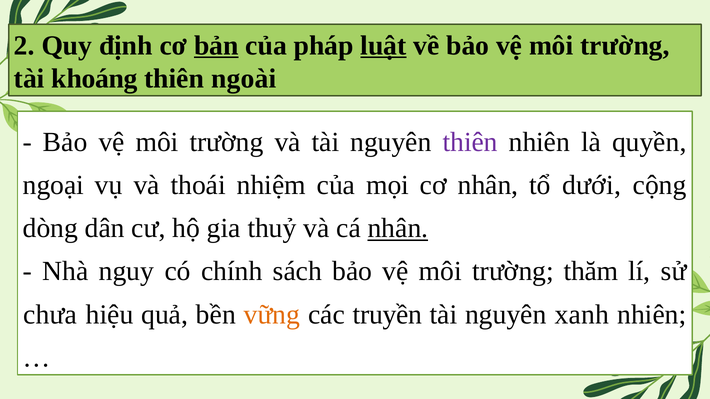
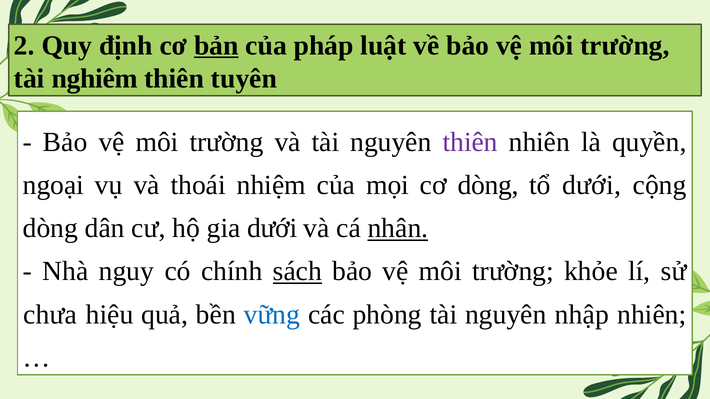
luật underline: present -> none
khoáng: khoáng -> nghiêm
ngoài: ngoài -> tuyên
cơ nhân: nhân -> dòng
gia thuỷ: thuỷ -> dưới
sách underline: none -> present
thăm: thăm -> khỏe
vững colour: orange -> blue
truyền: truyền -> phòng
xanh: xanh -> nhập
